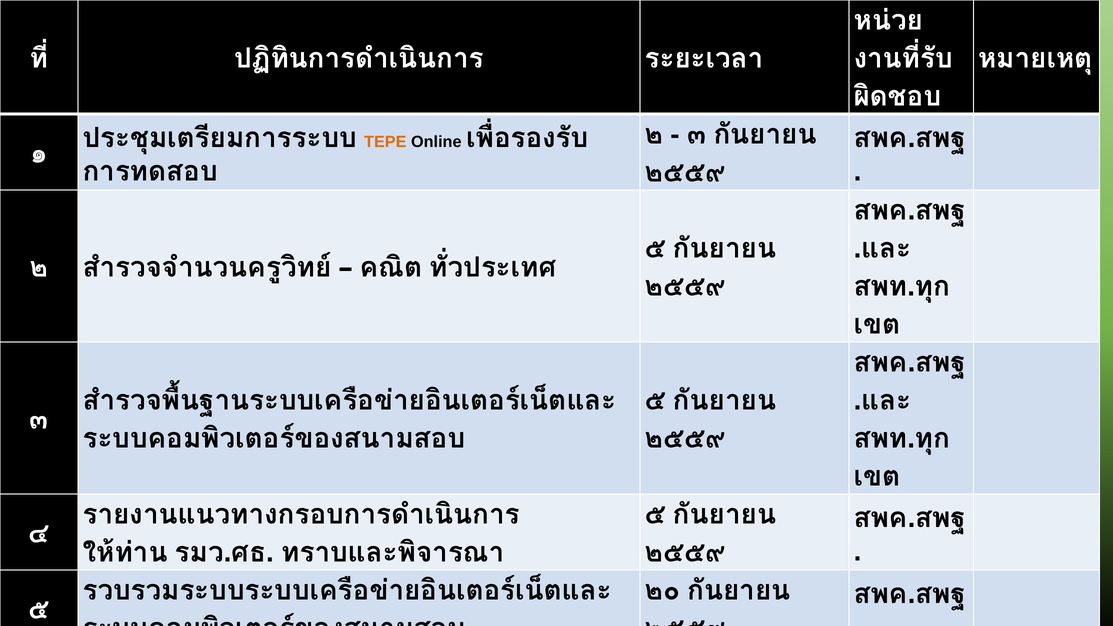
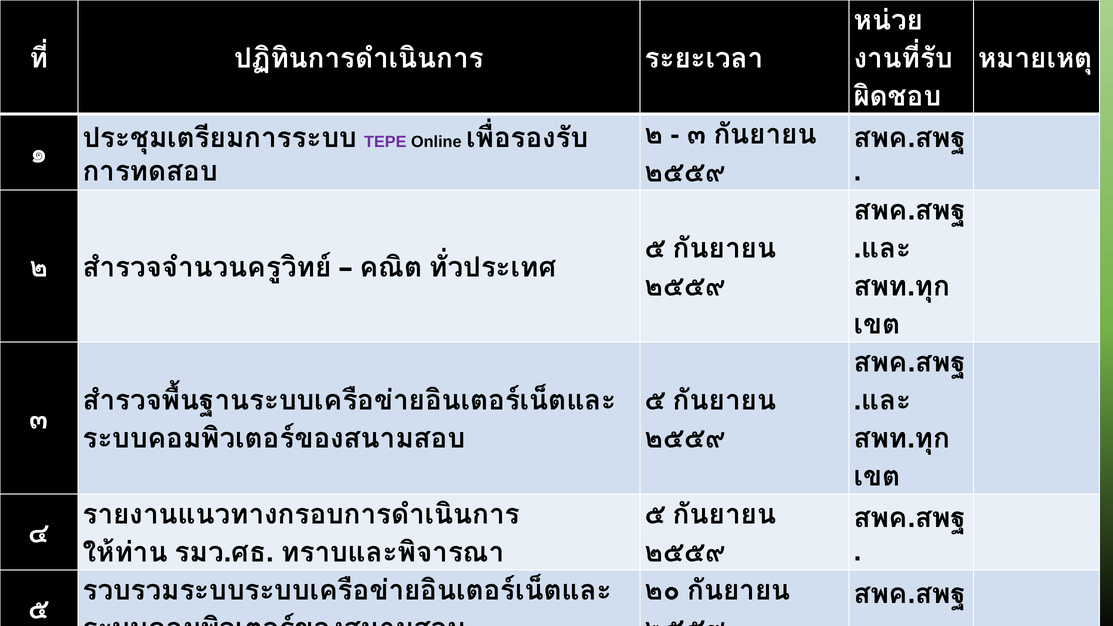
TEPE colour: orange -> purple
